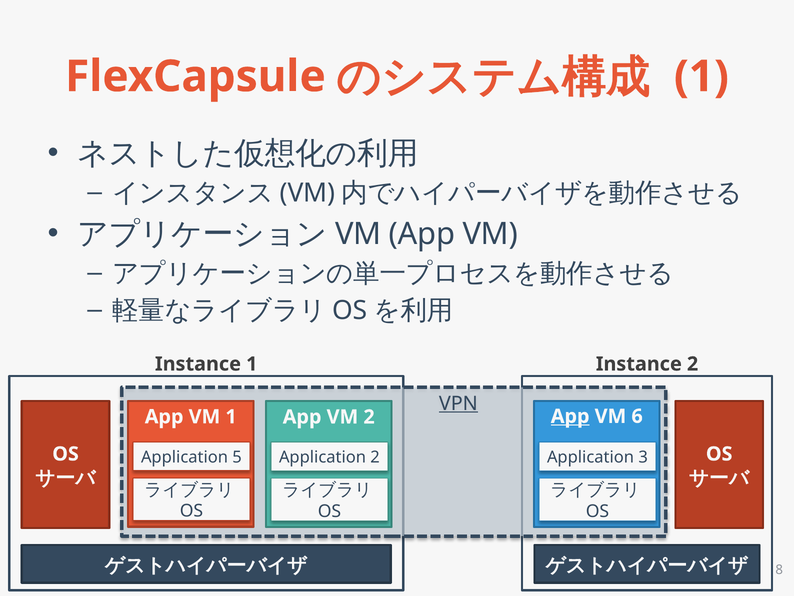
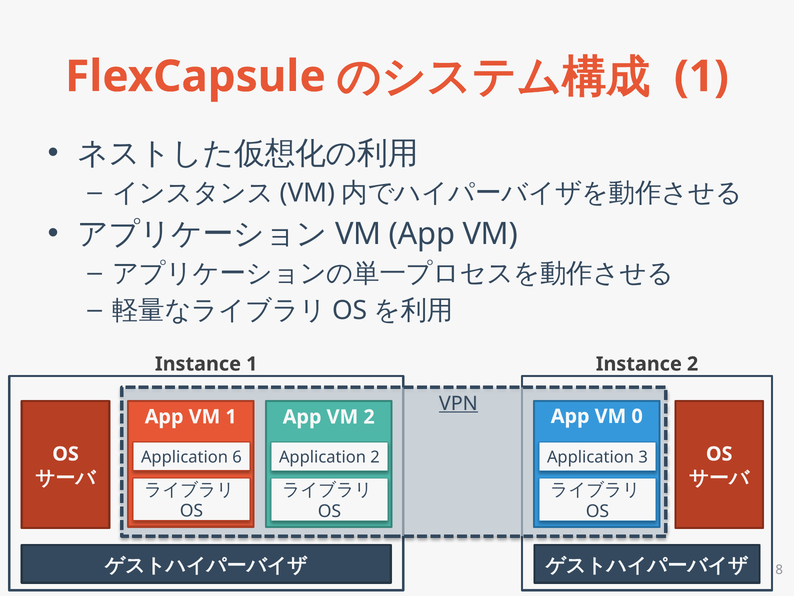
App at (570, 416) underline: present -> none
6: 6 -> 0
5: 5 -> 6
